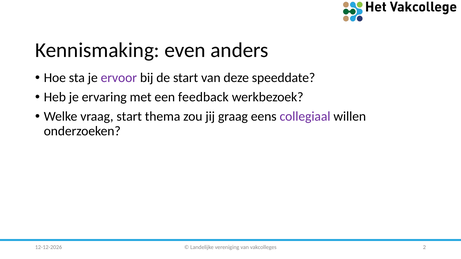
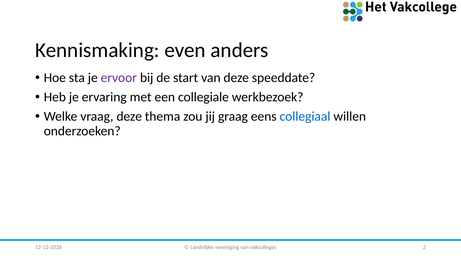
feedback: feedback -> collegiale
vraag start: start -> deze
collegiaal colour: purple -> blue
